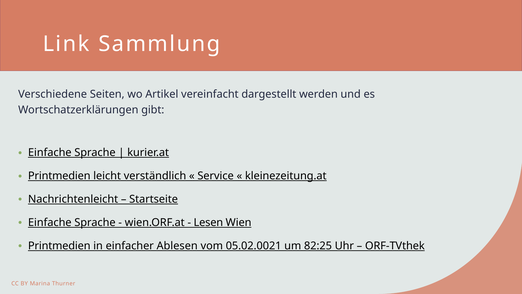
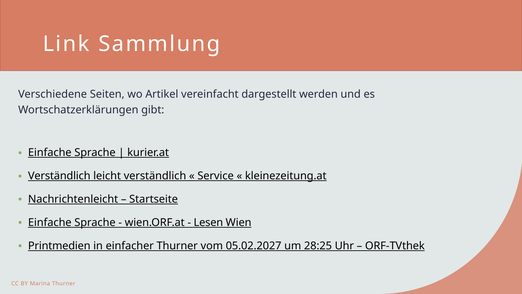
Printmedien at (59, 176): Printmedien -> Verständlich
einfacher Ablesen: Ablesen -> Thurner
05.02.0021: 05.02.0021 -> 05.02.2027
82:25: 82:25 -> 28:25
